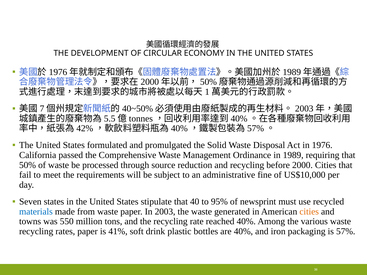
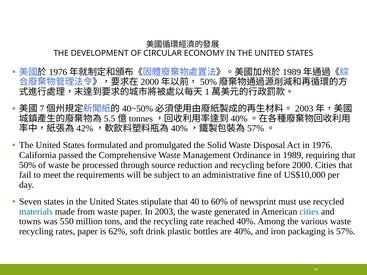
95%: 95% -> 60%
cities at (309, 212) colour: orange -> blue
41%: 41% -> 62%
